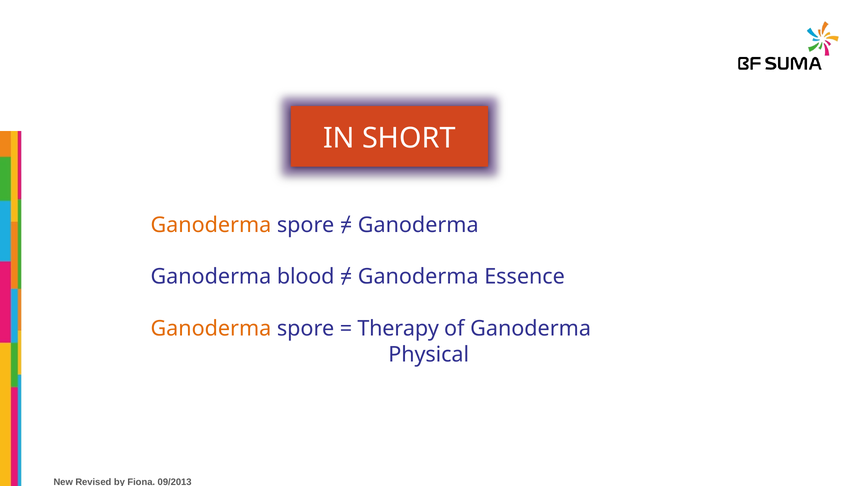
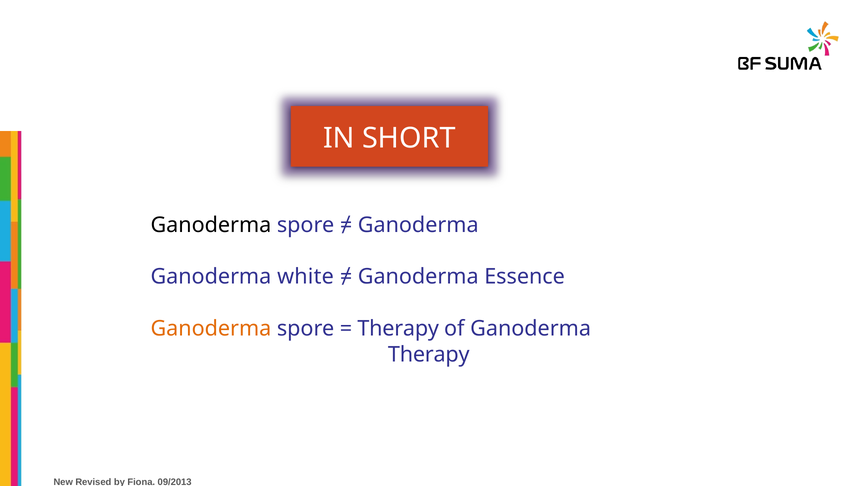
Ganoderma at (211, 225) colour: orange -> black
blood: blood -> white
Physical at (429, 354): Physical -> Therapy
